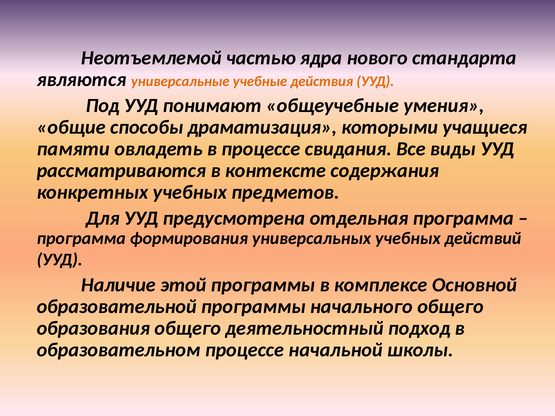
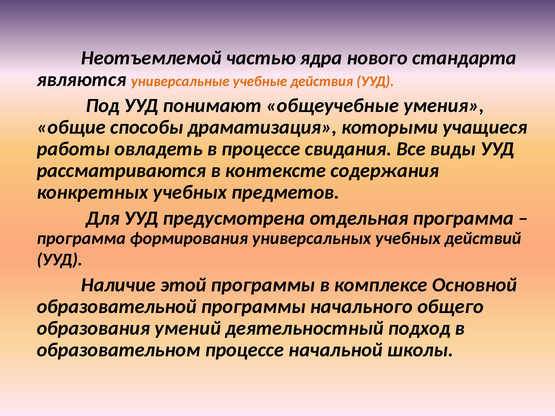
памяти: памяти -> работы
образования общего: общего -> умений
